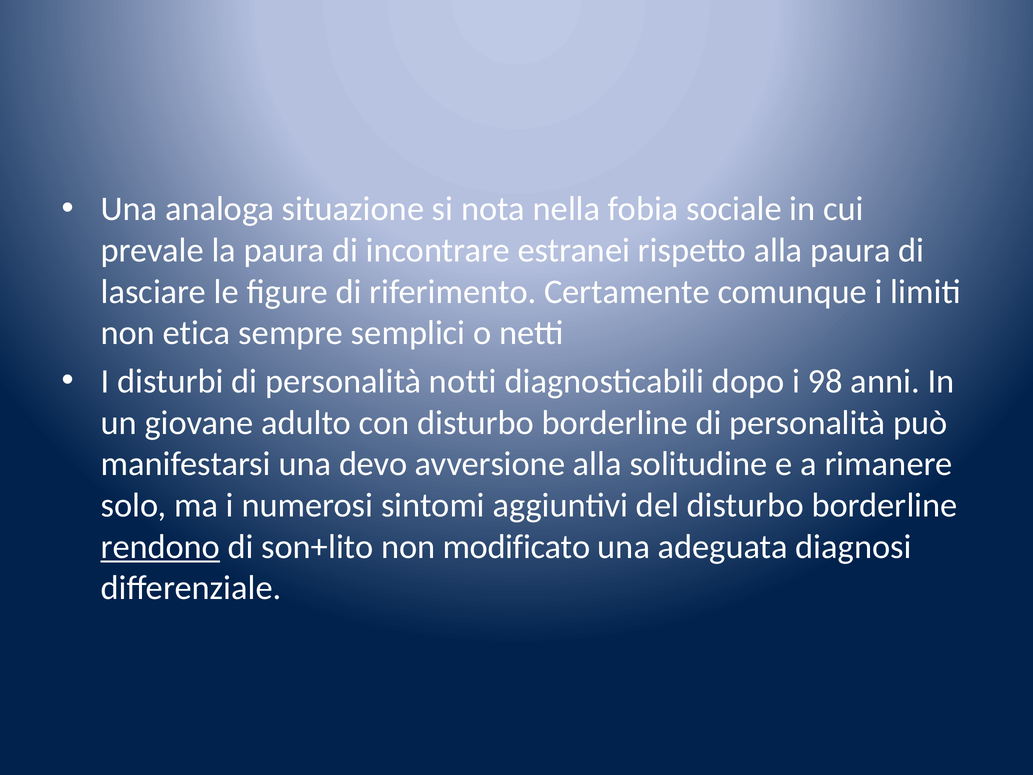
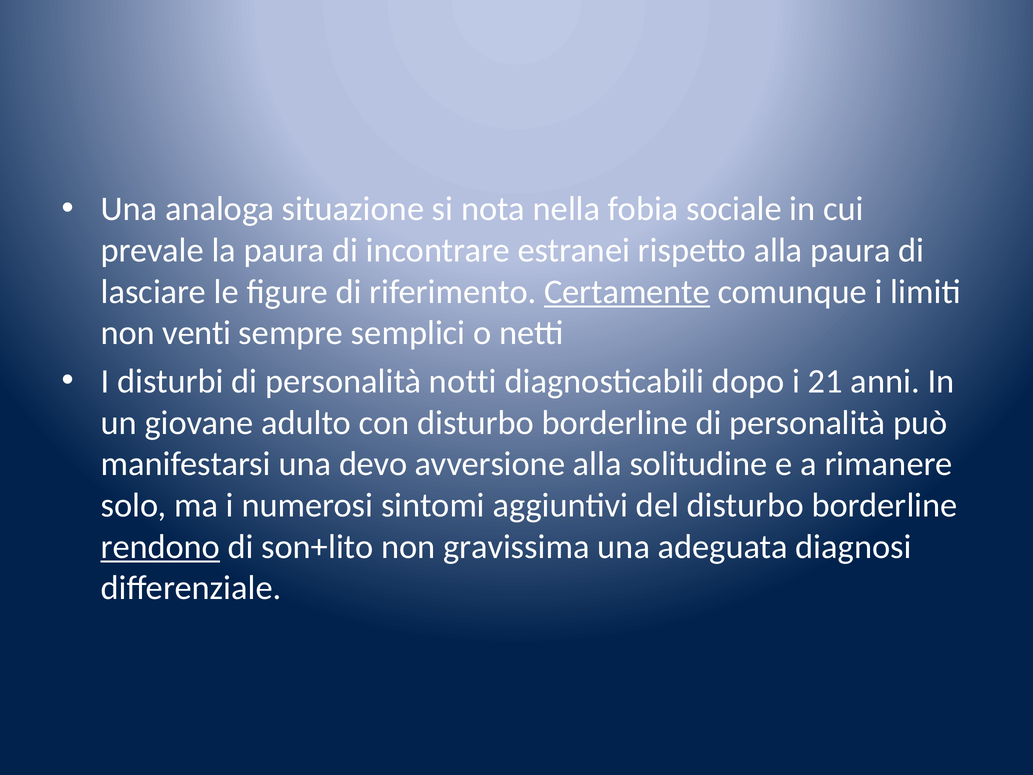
Certamente underline: none -> present
etica: etica -> venti
98: 98 -> 21
modificato: modificato -> gravissima
